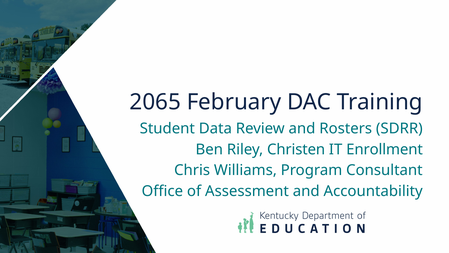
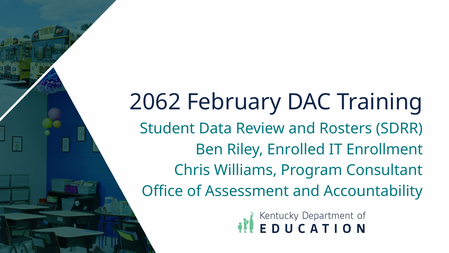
2065: 2065 -> 2062
Christen: Christen -> Enrolled
